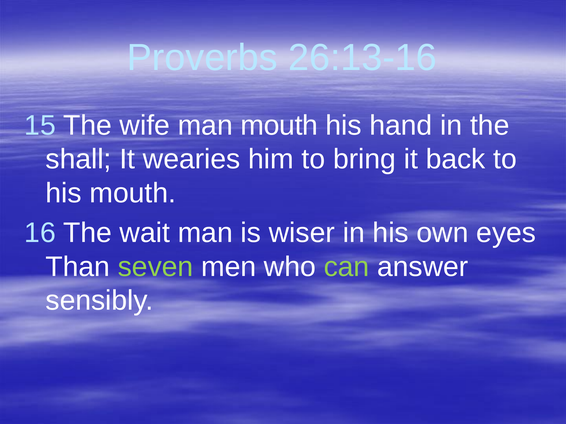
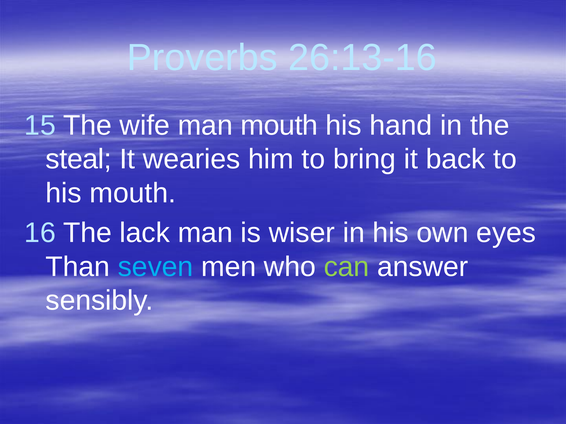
shall: shall -> steal
wait: wait -> lack
seven colour: light green -> light blue
